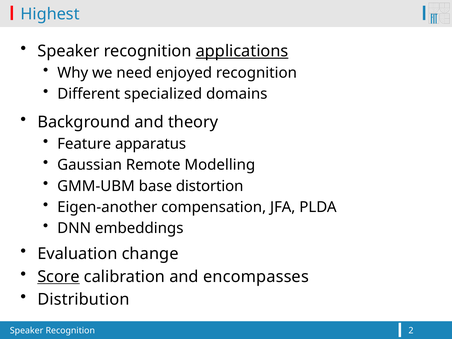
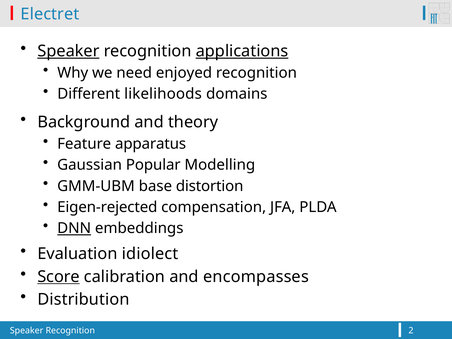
Highest: Highest -> Electret
Speaker at (68, 51) underline: none -> present
specialized: specialized -> likelihoods
Remote: Remote -> Popular
Eigen-another: Eigen-another -> Eigen-rejected
DNN underline: none -> present
change: change -> idiolect
